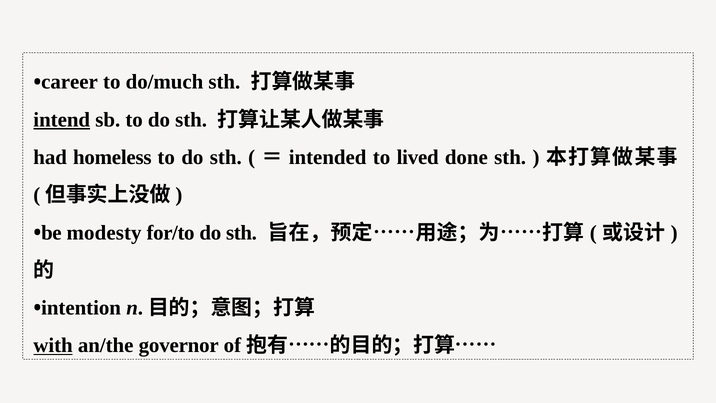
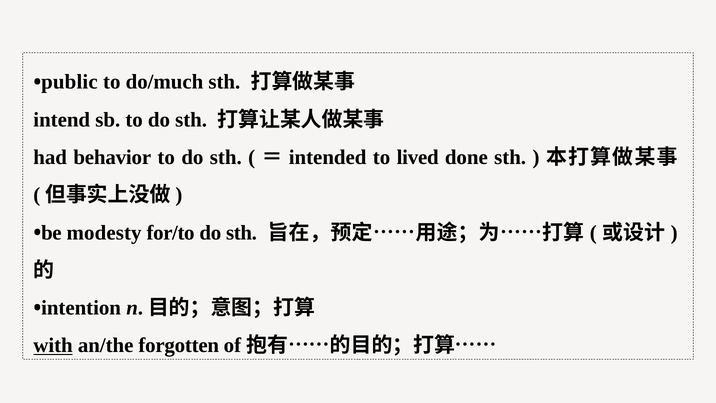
career: career -> public
intend underline: present -> none
homeless: homeless -> behavior
governor: governor -> forgotten
